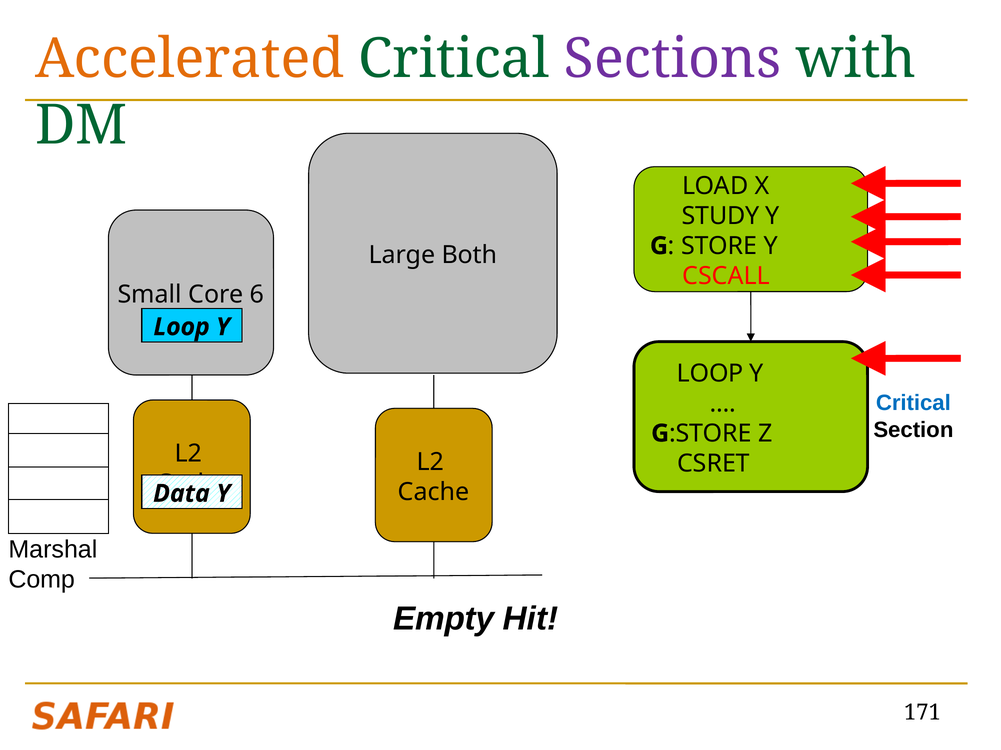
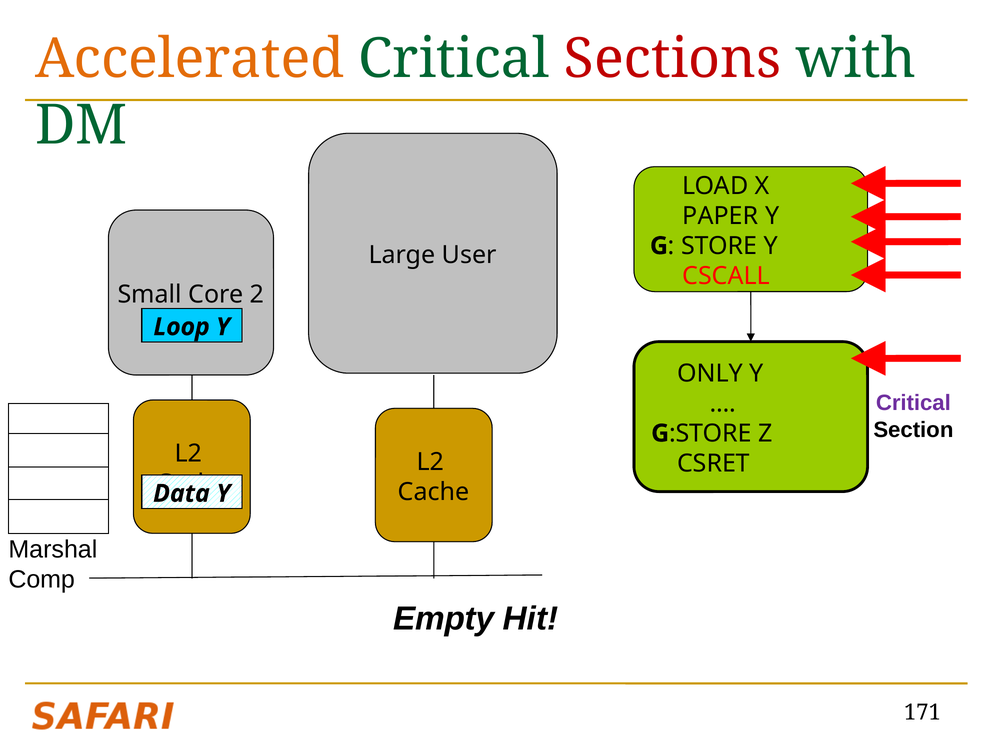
Sections colour: purple -> red
STUDY: STUDY -> PAPER
Both: Both -> User
6: 6 -> 2
LOOP at (710, 374): LOOP -> ONLY
Critical at (913, 404) colour: blue -> purple
